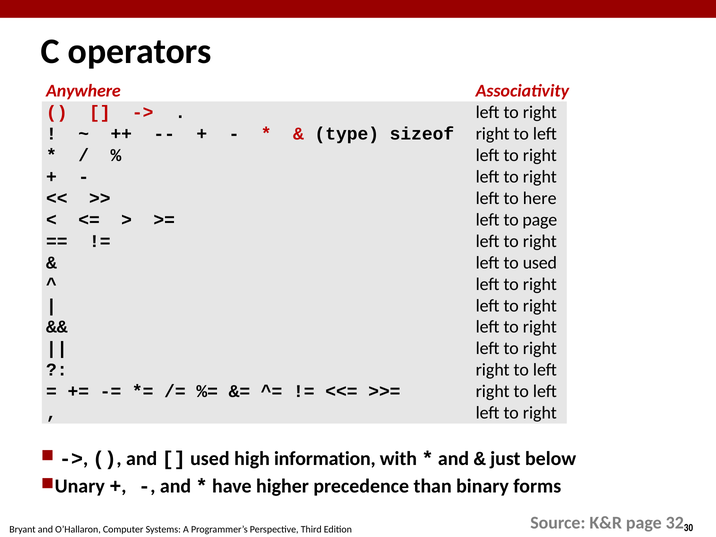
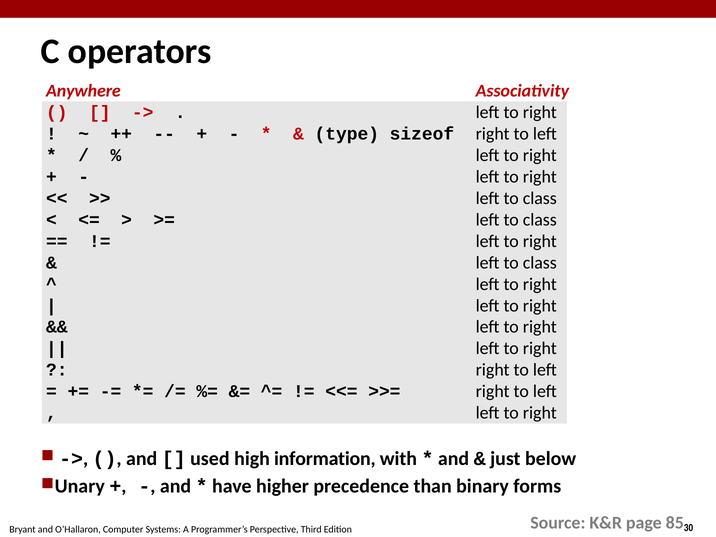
here at (540, 198): here -> class
page at (540, 220): page -> class
used at (540, 263): used -> class
32: 32 -> 85
